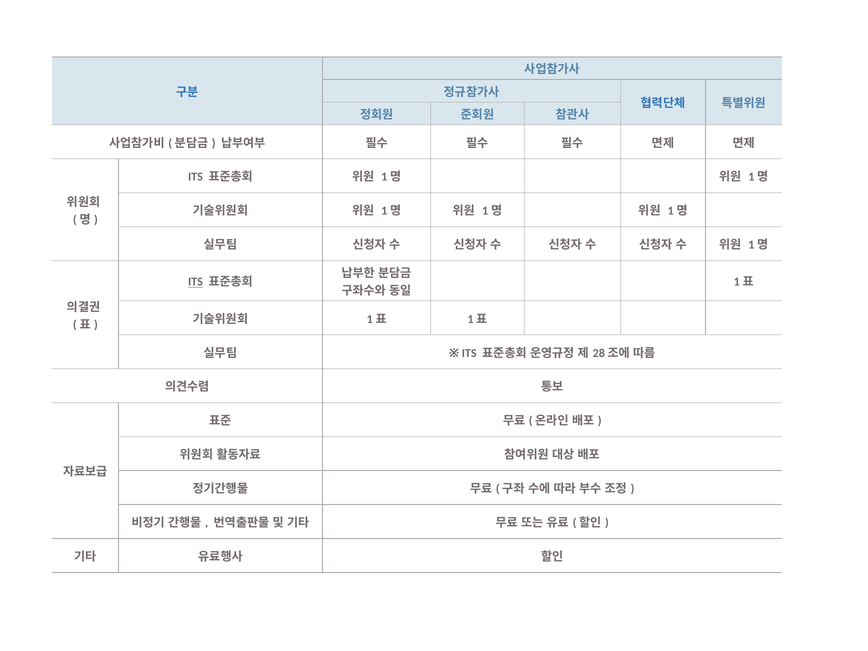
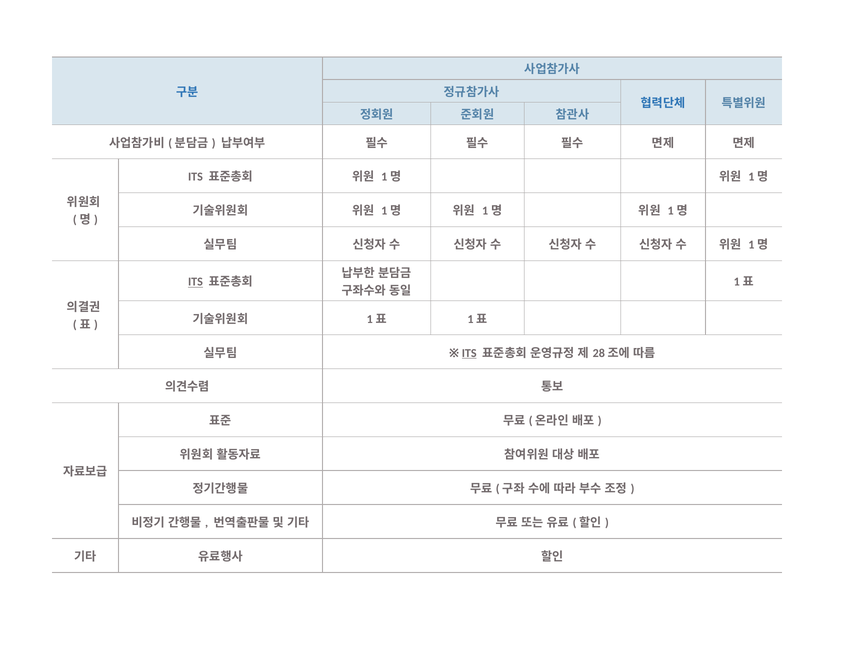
ITS at (469, 353) underline: none -> present
